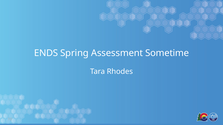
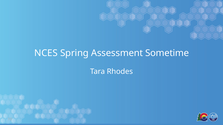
ENDS: ENDS -> NCES
